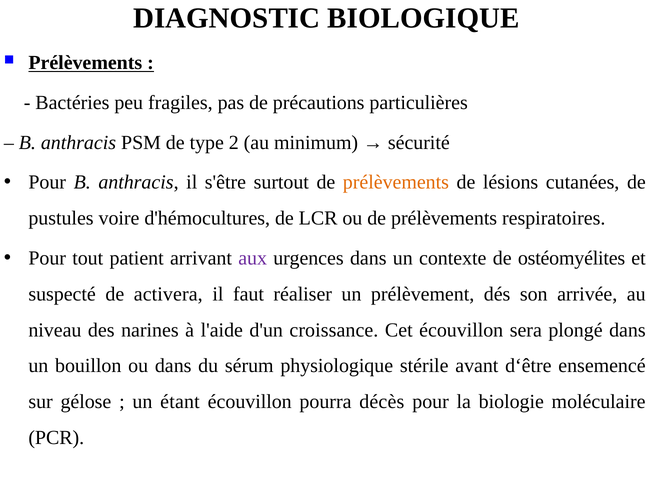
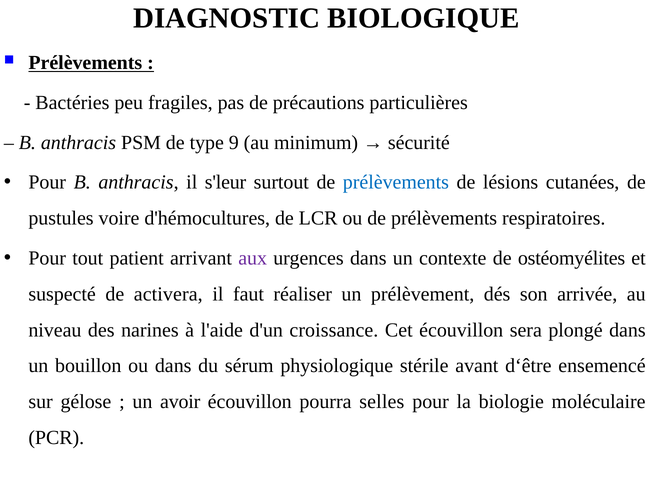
2: 2 -> 9
s'être: s'être -> s'leur
prélèvements at (396, 182) colour: orange -> blue
étant: étant -> avoir
décès: décès -> selles
